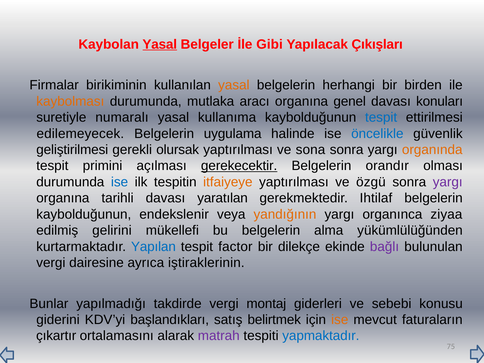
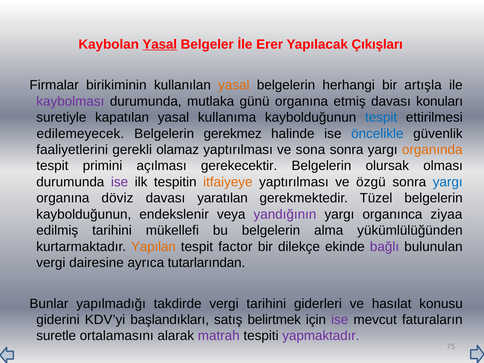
Gibi: Gibi -> Erer
birden: birden -> artışla
kaybolması colour: orange -> purple
aracı: aracı -> günü
genel: genel -> etmiş
numaralı: numaralı -> kapatılan
uygulama: uygulama -> gerekmez
geliştirilmesi: geliştirilmesi -> faaliyetlerini
olursak: olursak -> olamaz
gerekecektir underline: present -> none
orandır: orandır -> olursak
ise at (120, 182) colour: blue -> purple
yargı at (448, 182) colour: purple -> blue
tarihli: tarihli -> döviz
Ihtilaf: Ihtilaf -> Tüzel
yandığının colour: orange -> purple
edilmiş gelirini: gelirini -> tarihini
Yapılan colour: blue -> orange
iştiraklerinin: iştiraklerinin -> tutarlarından
vergi montaj: montaj -> tarihini
sebebi: sebebi -> hasılat
ise at (340, 320) colour: orange -> purple
çıkartır: çıkartır -> suretle
yapmaktadır colour: blue -> purple
